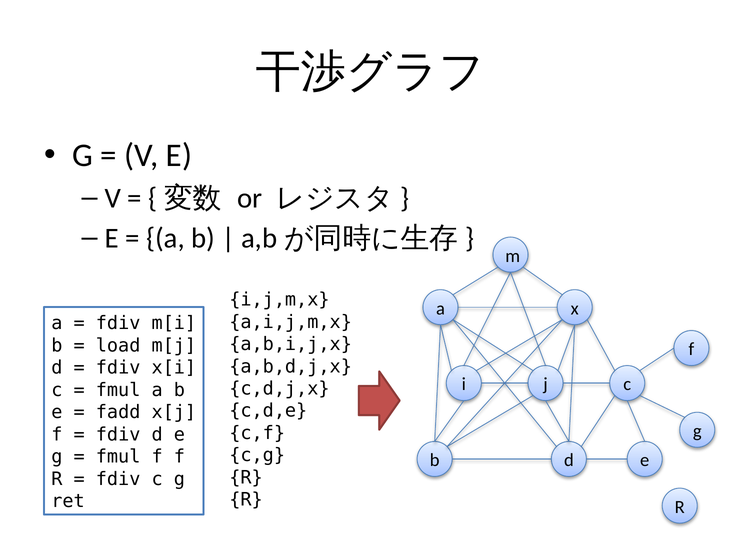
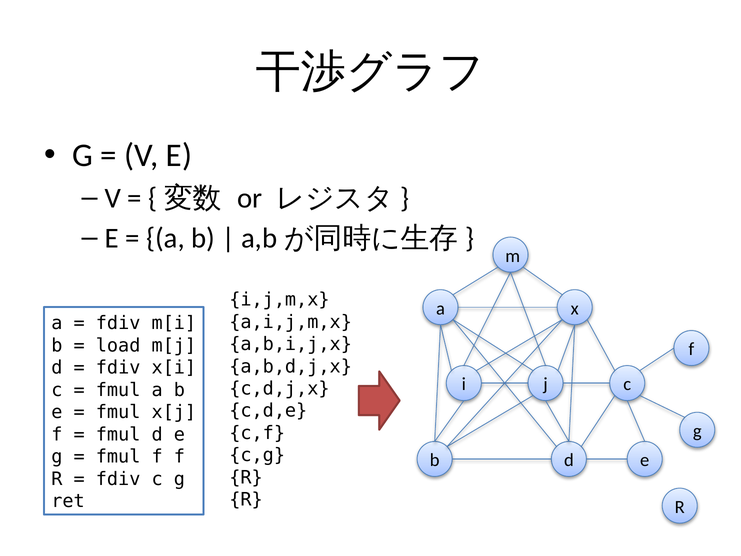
fadd at (118, 412): fadd -> fmul
fdiv at (118, 434): fdiv -> fmul
